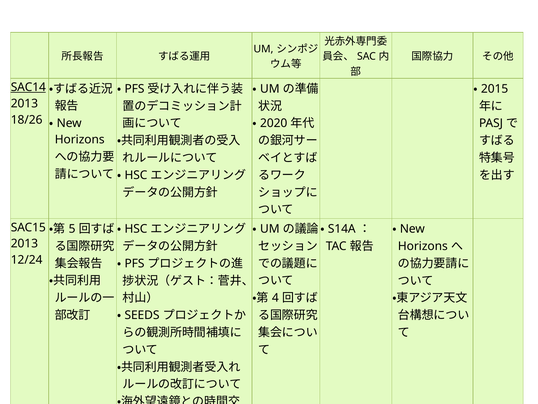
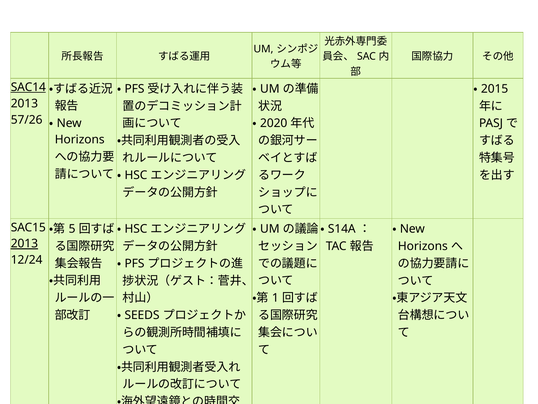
18/26: 18/26 -> 57/26
2013 at (24, 243) underline: none -> present
4: 4 -> 1
